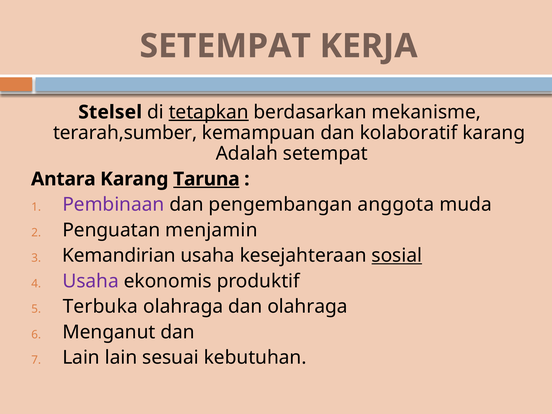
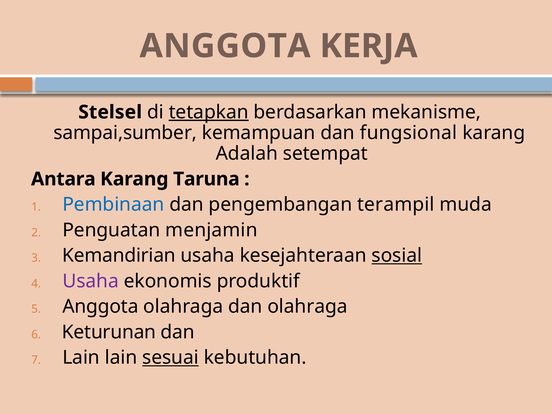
SETEMPAT at (225, 46): SETEMPAT -> ANGGOTA
terarah,sumber: terarah,sumber -> sampai,sumber
kolaboratif: kolaboratif -> fungsional
Taruna underline: present -> none
Pembinaan colour: purple -> blue
anggota: anggota -> terampil
Terbuka at (100, 307): Terbuka -> Anggota
Menganut: Menganut -> Keturunan
sesuai underline: none -> present
